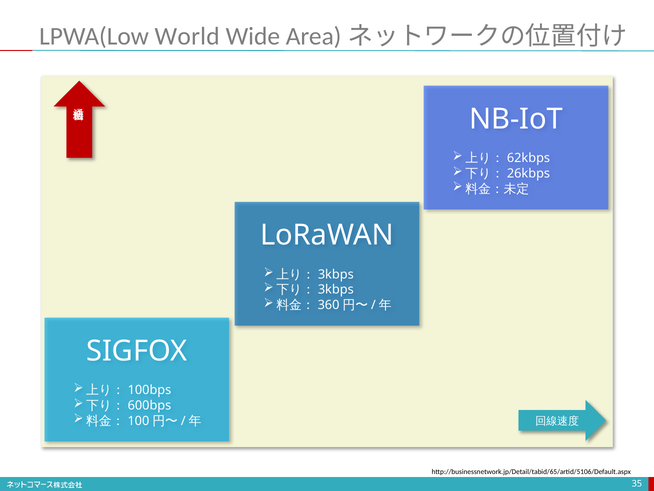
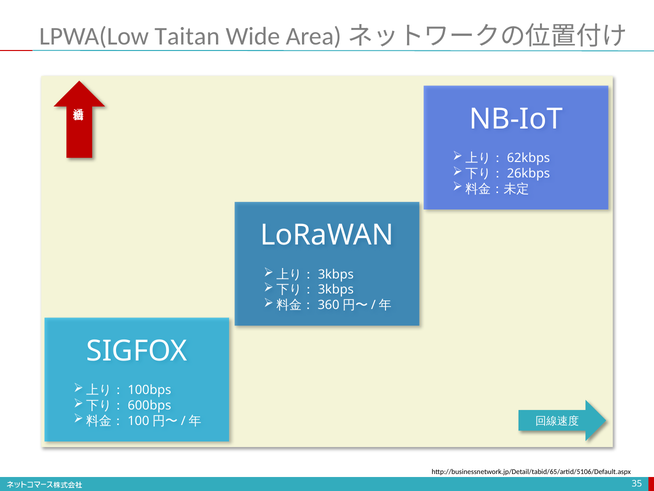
World: World -> Taitan
